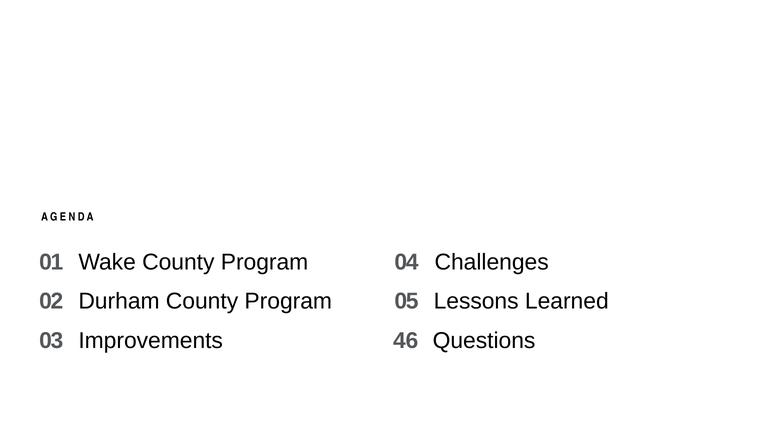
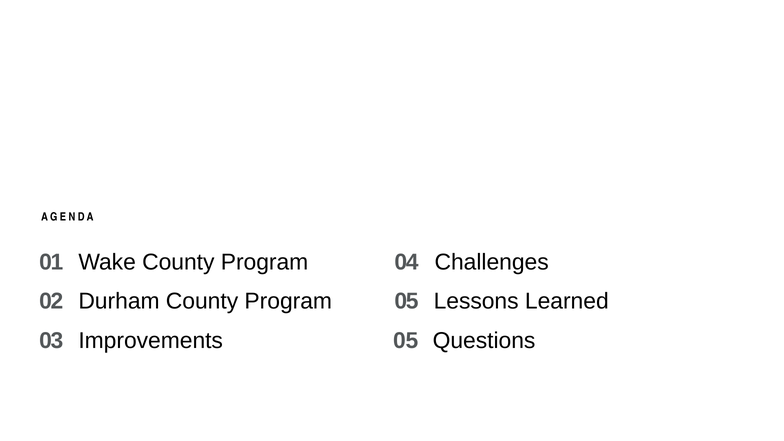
Improvements 46: 46 -> 05
